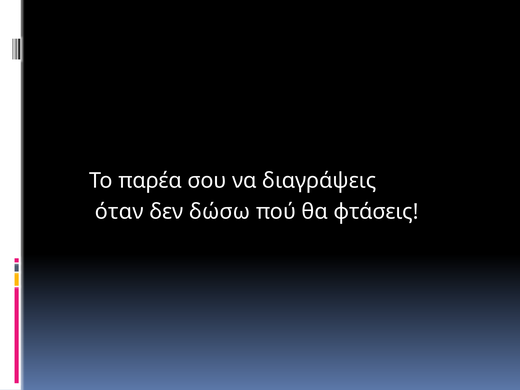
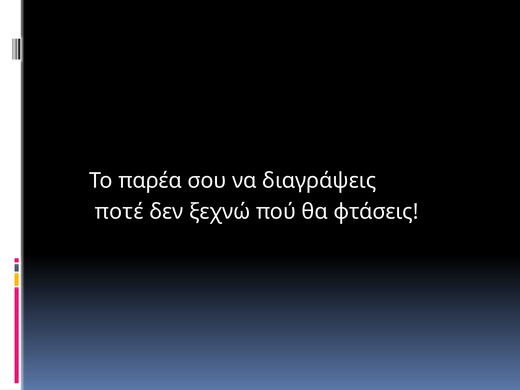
όταν: όταν -> ποτέ
δώσω: δώσω -> ξεχνώ
